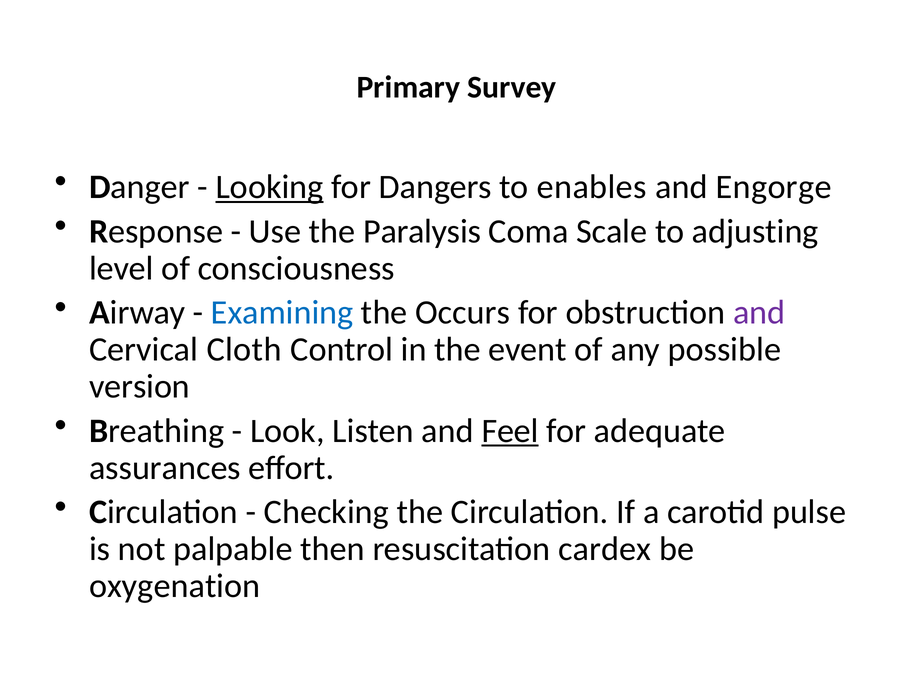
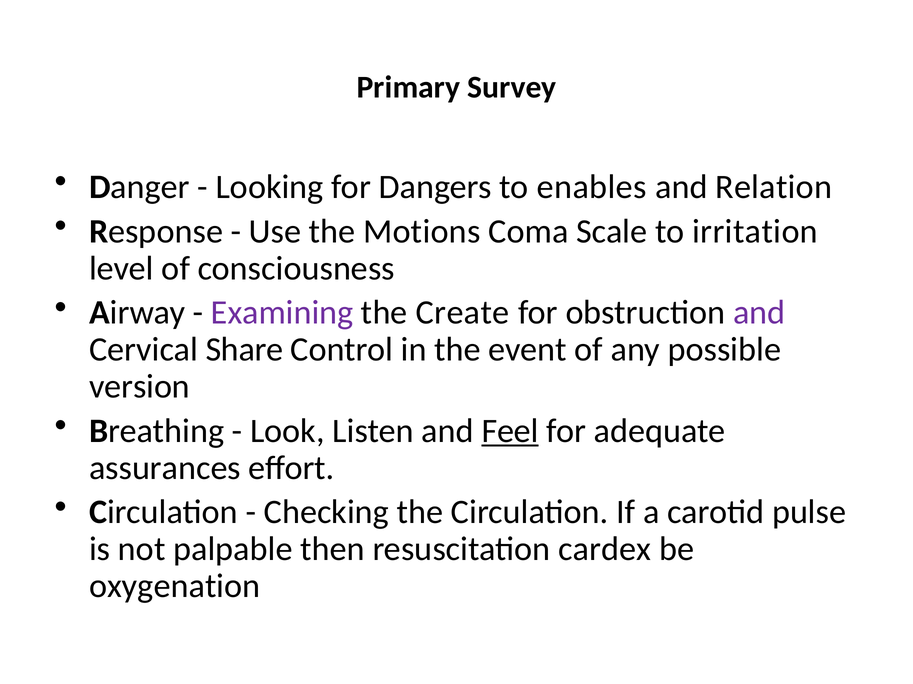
Looking underline: present -> none
Engorge: Engorge -> Relation
Paralysis: Paralysis -> Motions
adjusting: adjusting -> irritation
Examining colour: blue -> purple
Occurs: Occurs -> Create
Cloth: Cloth -> Share
